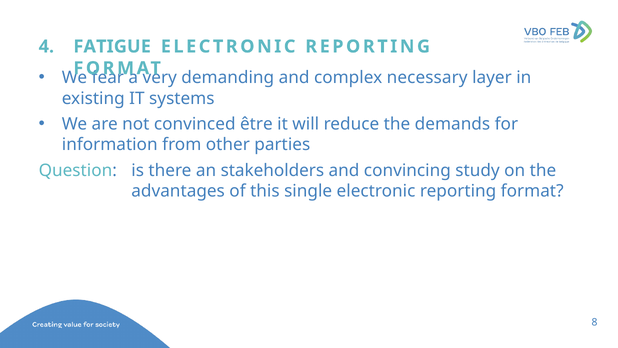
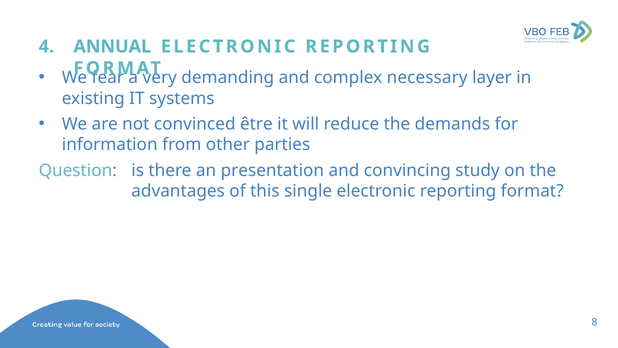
FATIGUE: FATIGUE -> ANNUAL
stakeholders: stakeholders -> presentation
